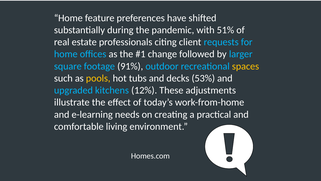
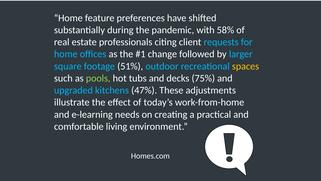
51%: 51% -> 58%
91%: 91% -> 51%
pools colour: yellow -> light green
53%: 53% -> 75%
12%: 12% -> 47%
